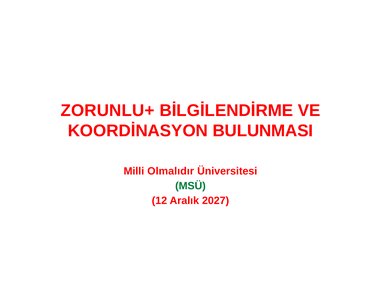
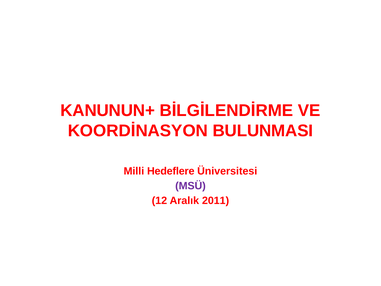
ZORUNLU+: ZORUNLU+ -> KANUNUN+
Olmalıdır: Olmalıdır -> Hedeflere
MSÜ colour: green -> purple
2027: 2027 -> 2011
